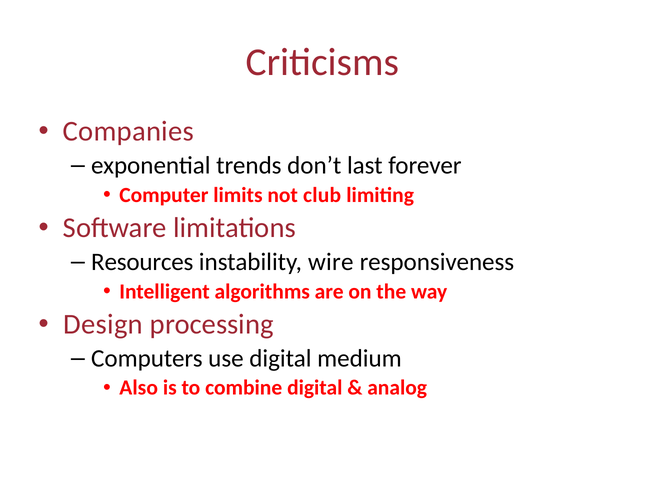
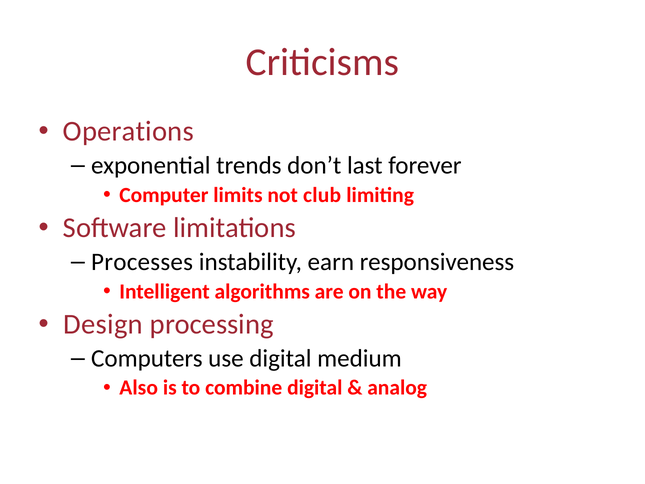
Companies: Companies -> Operations
Resources: Resources -> Processes
wire: wire -> earn
